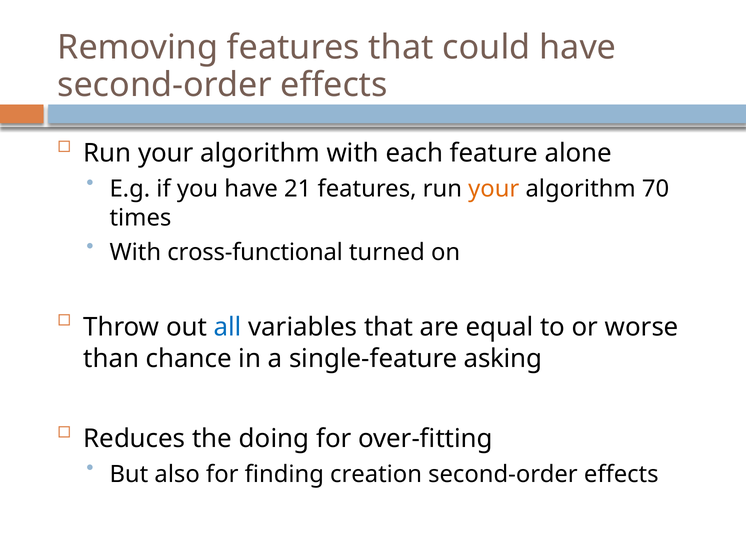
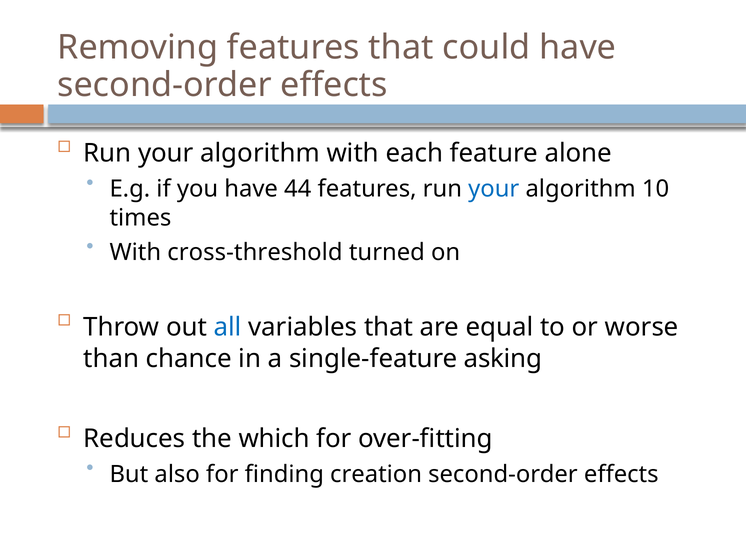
21: 21 -> 44
your at (494, 189) colour: orange -> blue
70: 70 -> 10
cross-functional: cross-functional -> cross-threshold
doing: doing -> which
